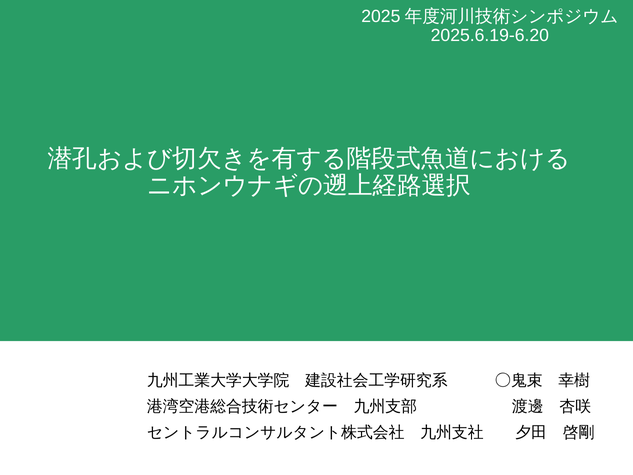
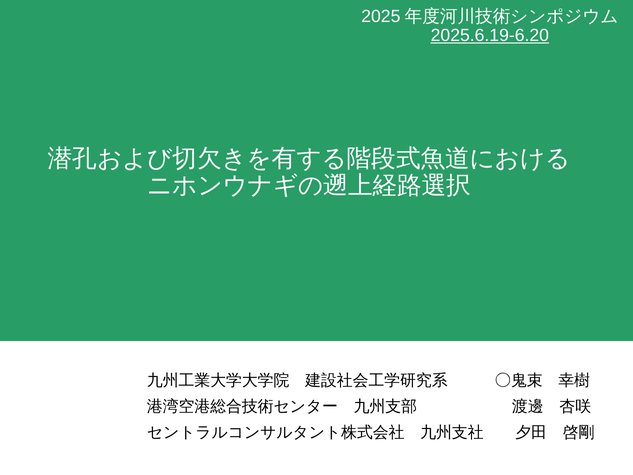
2025.6.19-6.20 underline: none -> present
